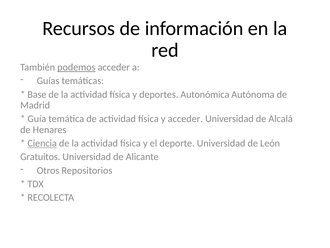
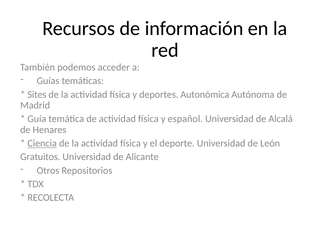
podemos underline: present -> none
Base: Base -> Sites
y acceder: acceder -> español
